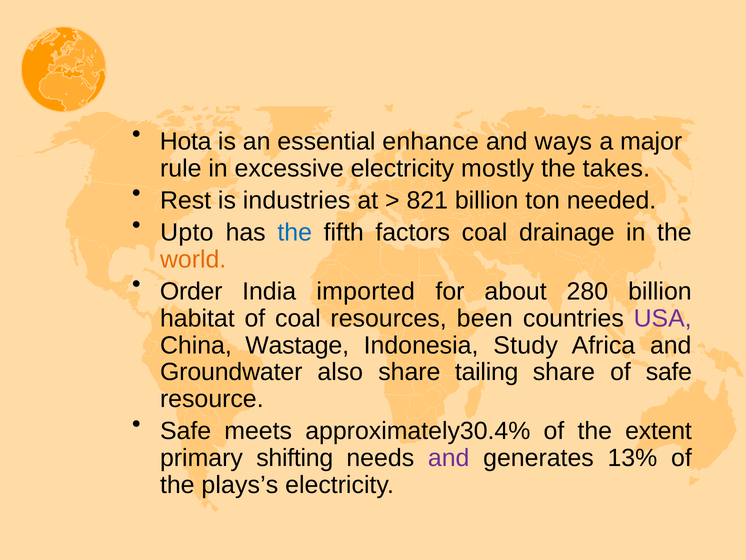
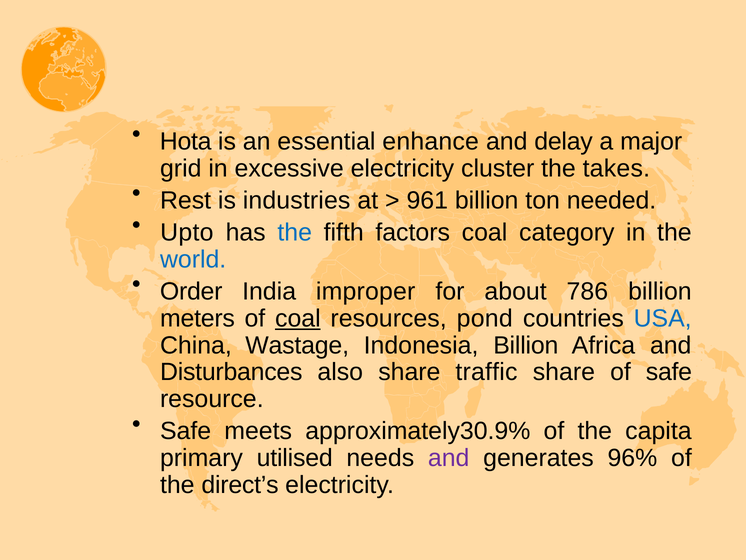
ways: ways -> delay
rule: rule -> grid
mostly: mostly -> cluster
821: 821 -> 961
drainage: drainage -> category
world colour: orange -> blue
imported: imported -> improper
280: 280 -> 786
habitat: habitat -> meters
coal at (298, 318) underline: none -> present
been: been -> pond
USA colour: purple -> blue
Indonesia Study: Study -> Billion
Groundwater: Groundwater -> Disturbances
tailing: tailing -> traffic
approximately30.4%: approximately30.4% -> approximately30.9%
extent: extent -> capita
shifting: shifting -> utilised
13%: 13% -> 96%
plays’s: plays’s -> direct’s
